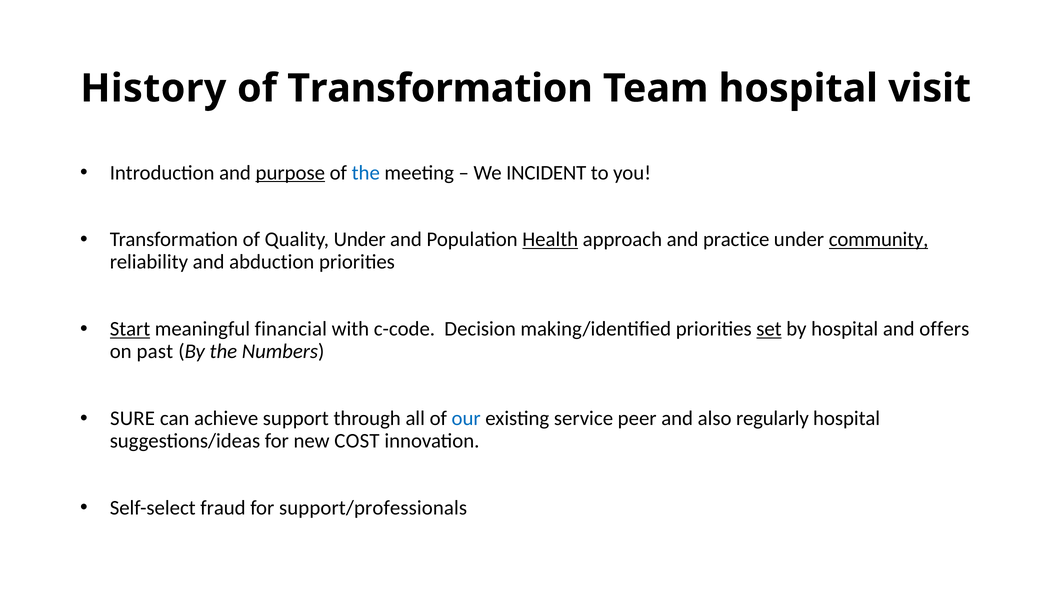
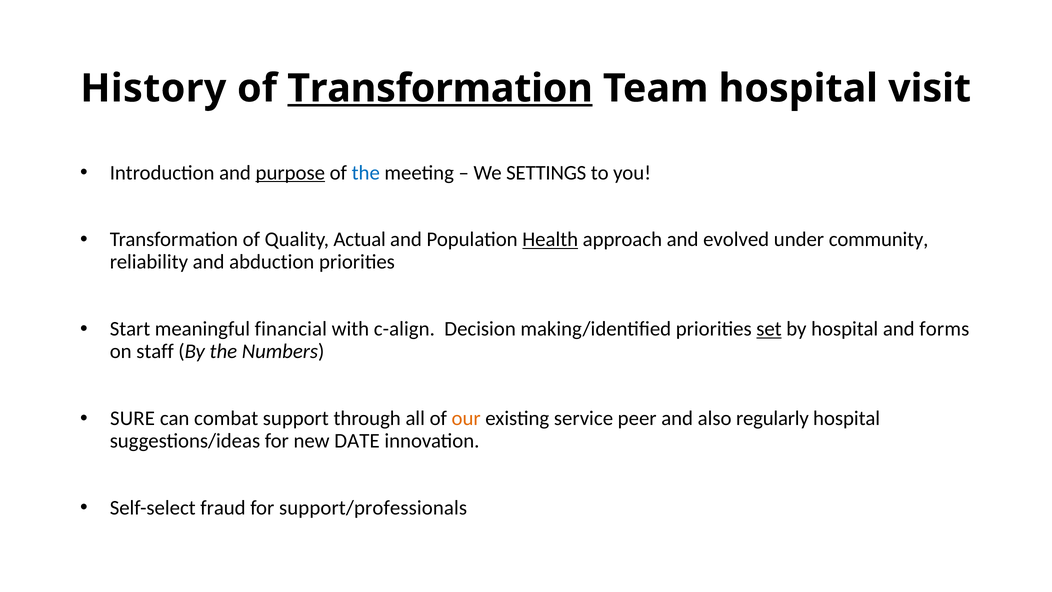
Transformation at (440, 88) underline: none -> present
INCIDENT: INCIDENT -> SETTINGS
Quality Under: Under -> Actual
practice: practice -> evolved
community underline: present -> none
Start underline: present -> none
c-code: c-code -> c-align
offers: offers -> forms
past: past -> staff
achieve: achieve -> combat
our colour: blue -> orange
COST: COST -> DATE
